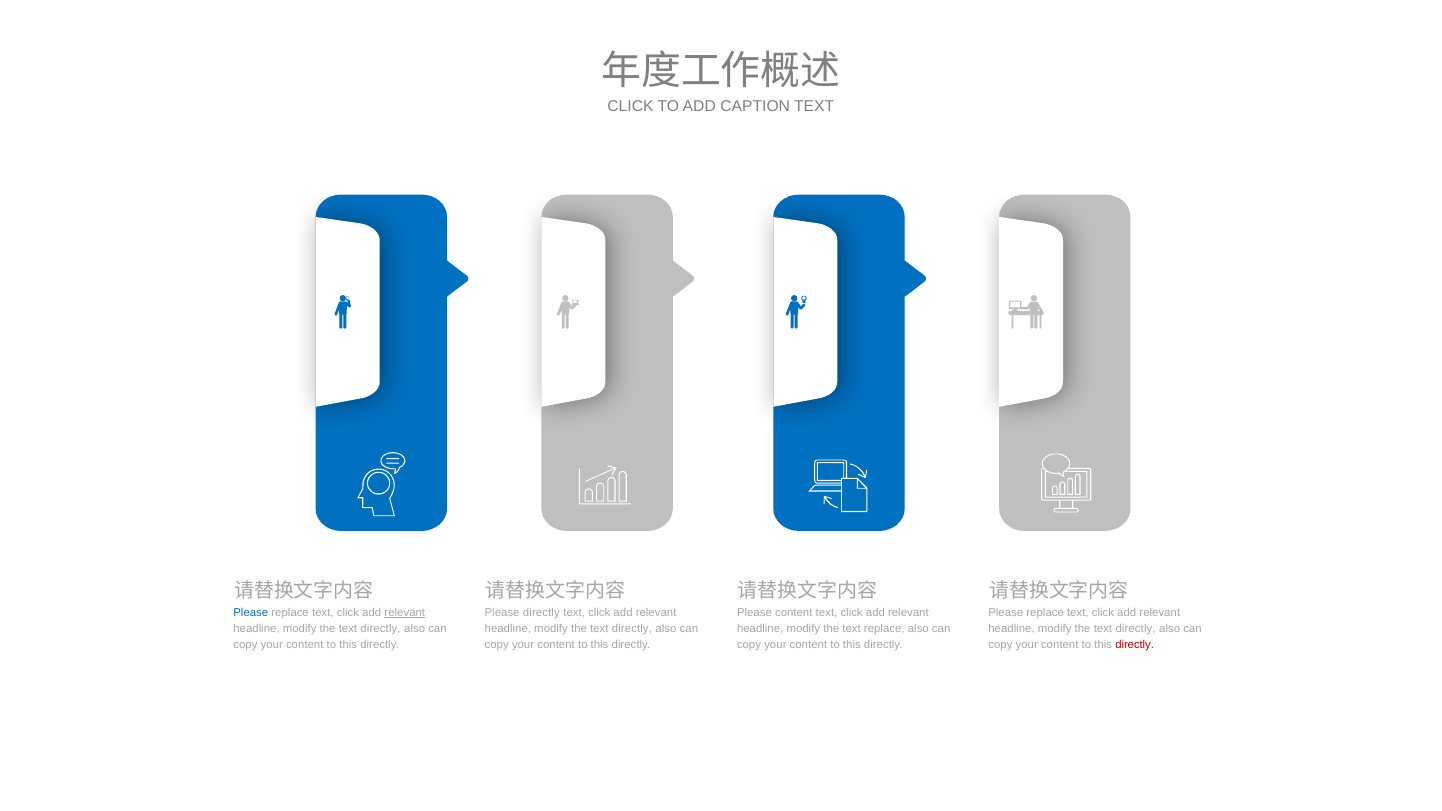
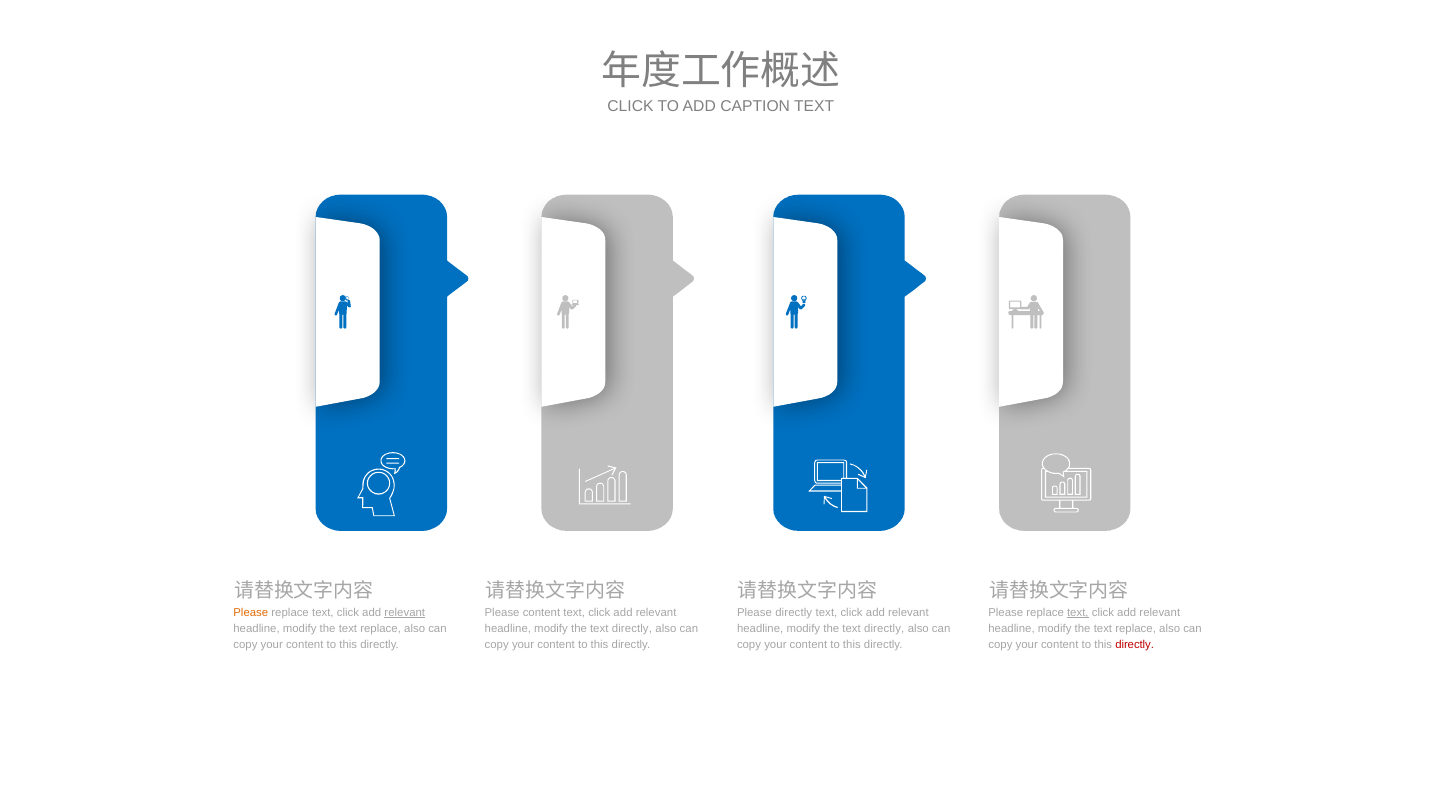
Please at (251, 612) colour: blue -> orange
Please directly: directly -> content
Please content: content -> directly
text at (1078, 612) underline: none -> present
directly at (381, 629): directly -> replace
replace at (884, 629): replace -> directly
directly at (1136, 629): directly -> replace
